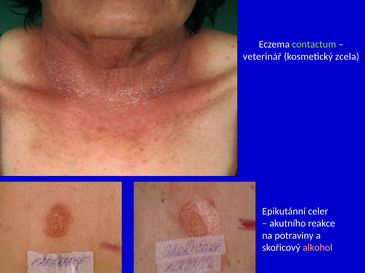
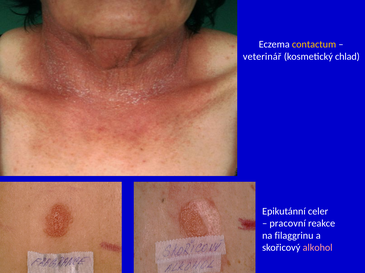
contactum colour: light green -> yellow
zcela: zcela -> chlad
akutního: akutního -> pracovní
potraviny: potraviny -> filaggrinu
